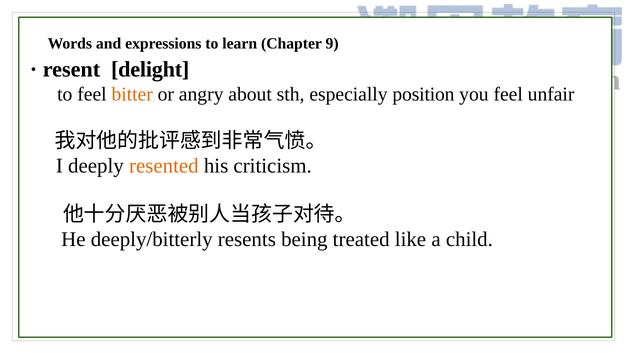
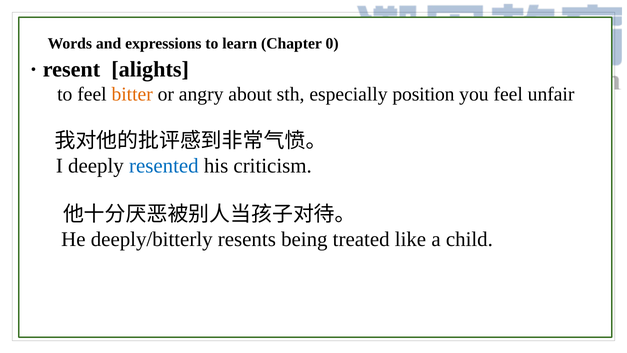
9: 9 -> 0
delight: delight -> alights
resented colour: orange -> blue
